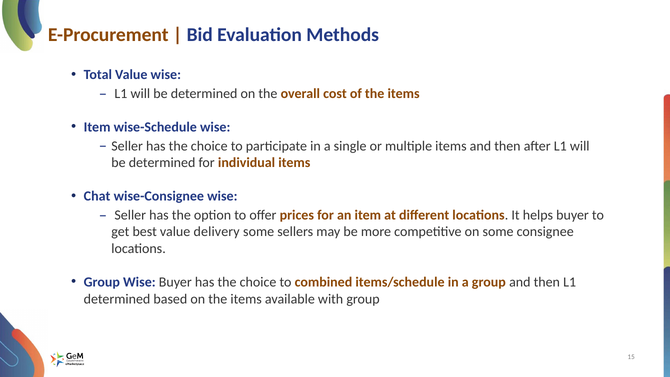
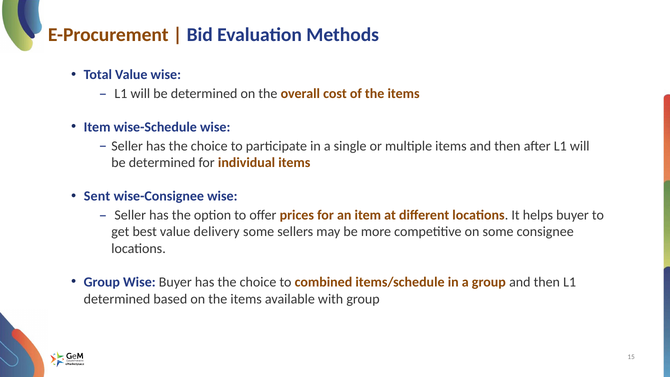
Chat: Chat -> Sent
